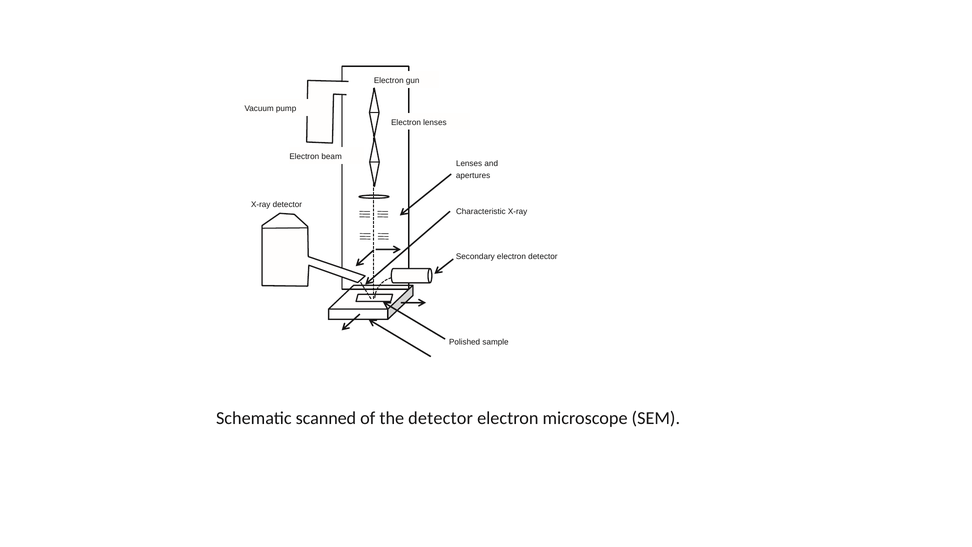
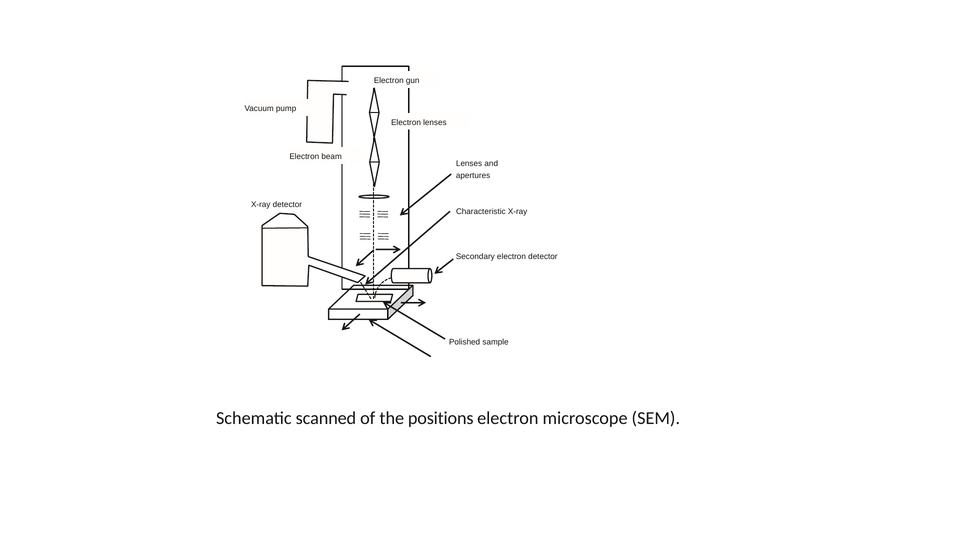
the detector: detector -> positions
